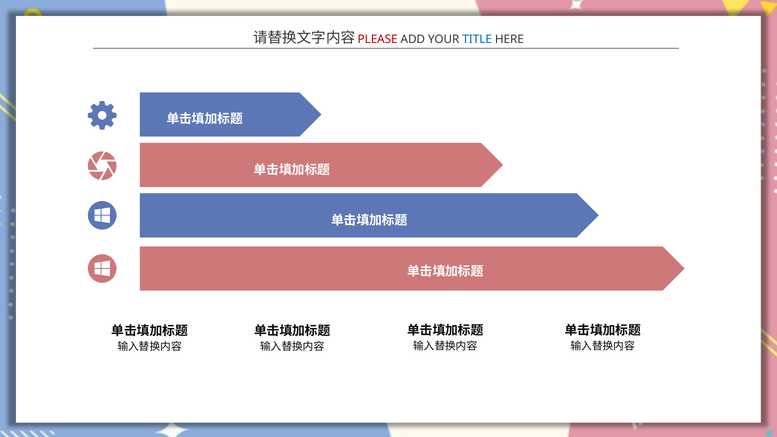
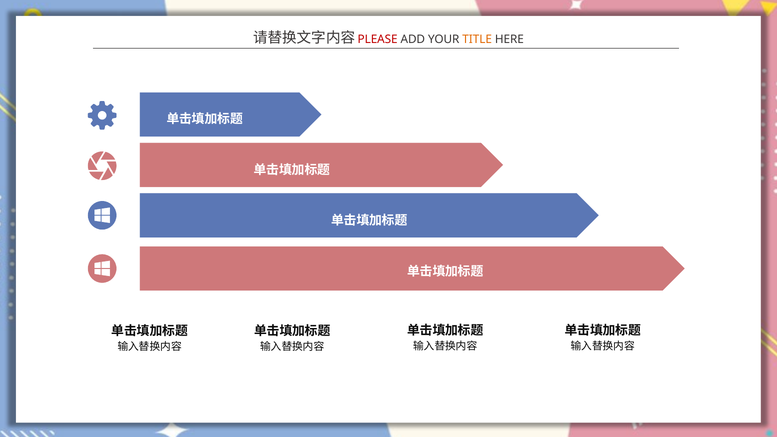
TITLE colour: blue -> orange
